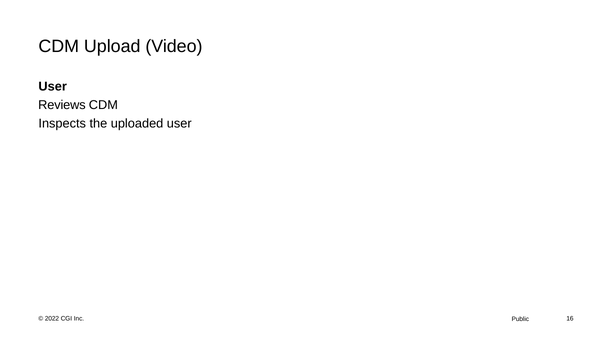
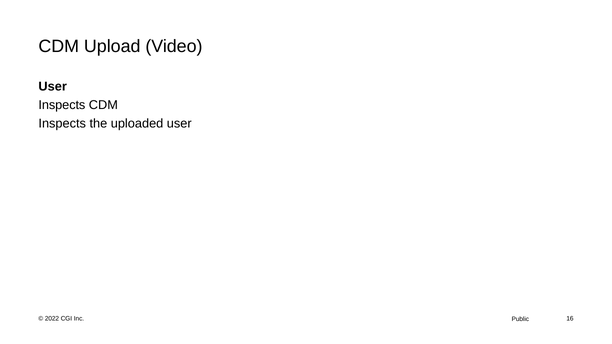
Reviews at (62, 105): Reviews -> Inspects
